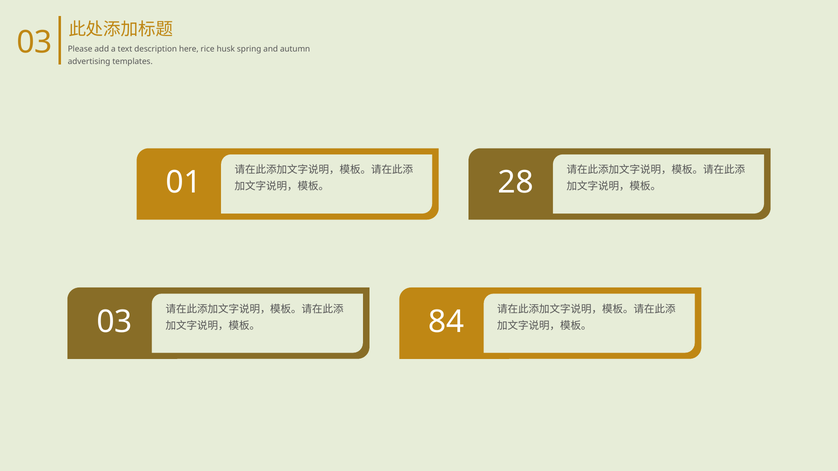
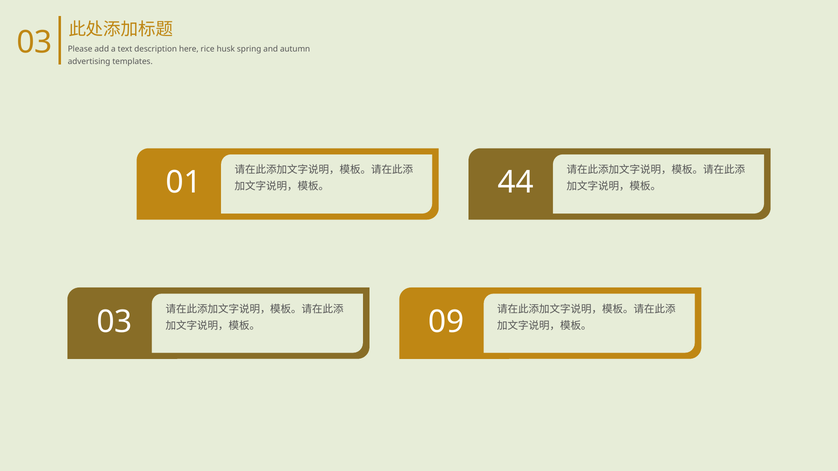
28: 28 -> 44
84: 84 -> 09
